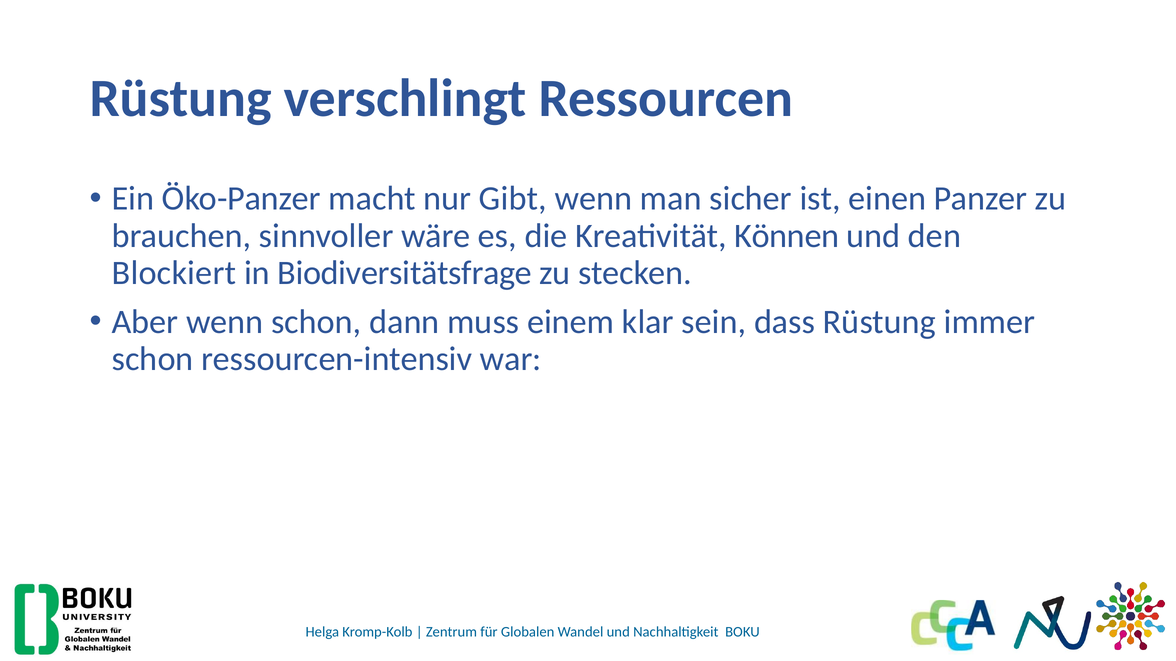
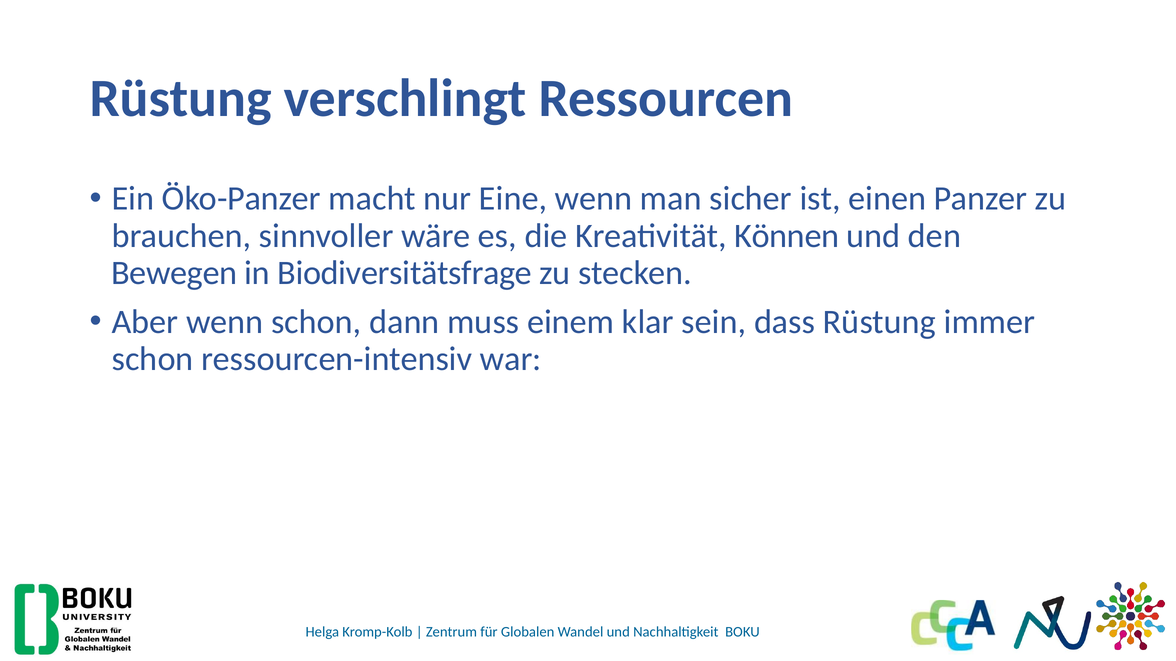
Gibt: Gibt -> Eine
Blockiert: Blockiert -> Bewegen
